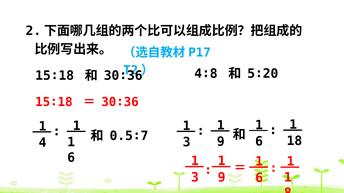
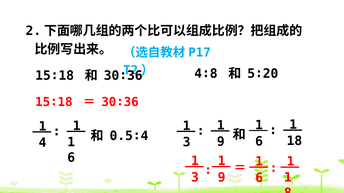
0.5∶7: 0.5∶7 -> 0.5∶4
